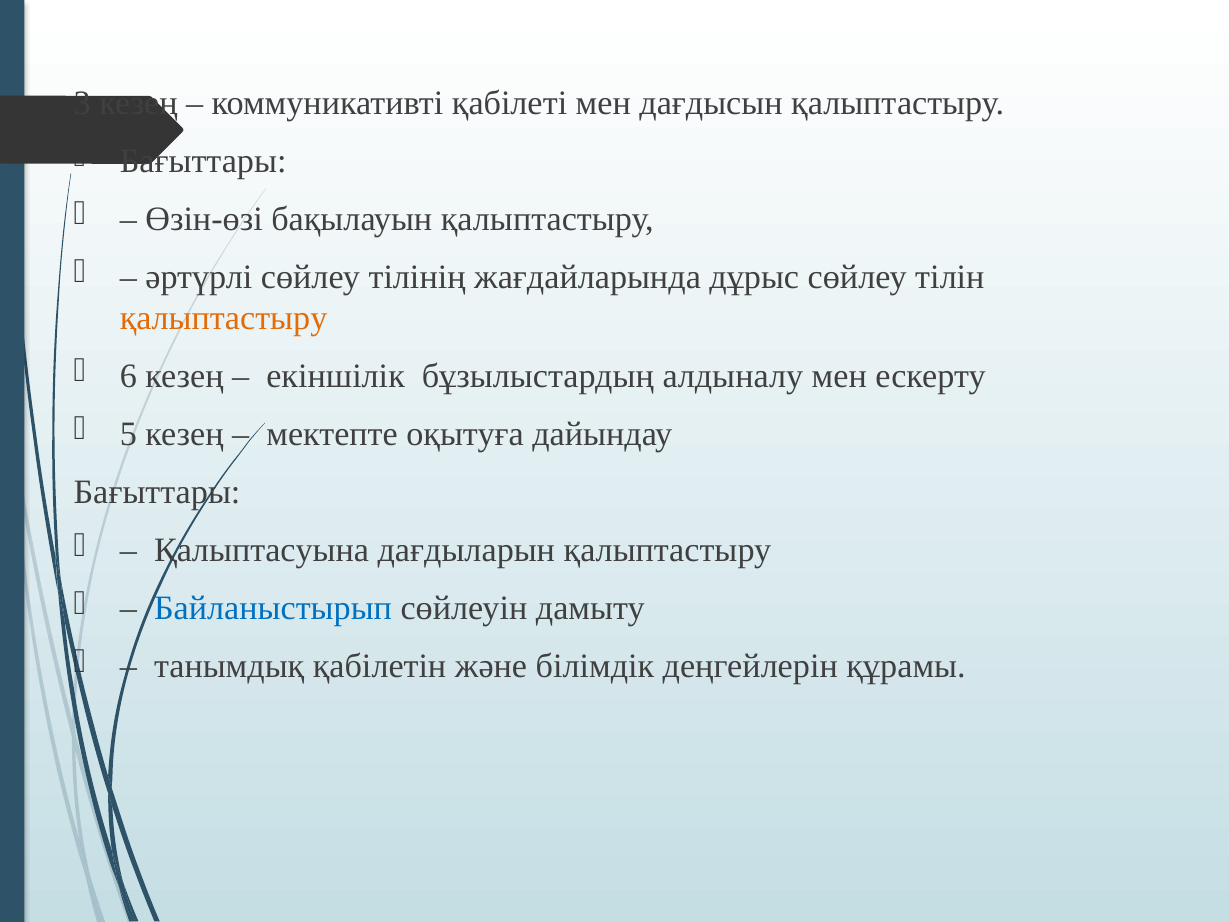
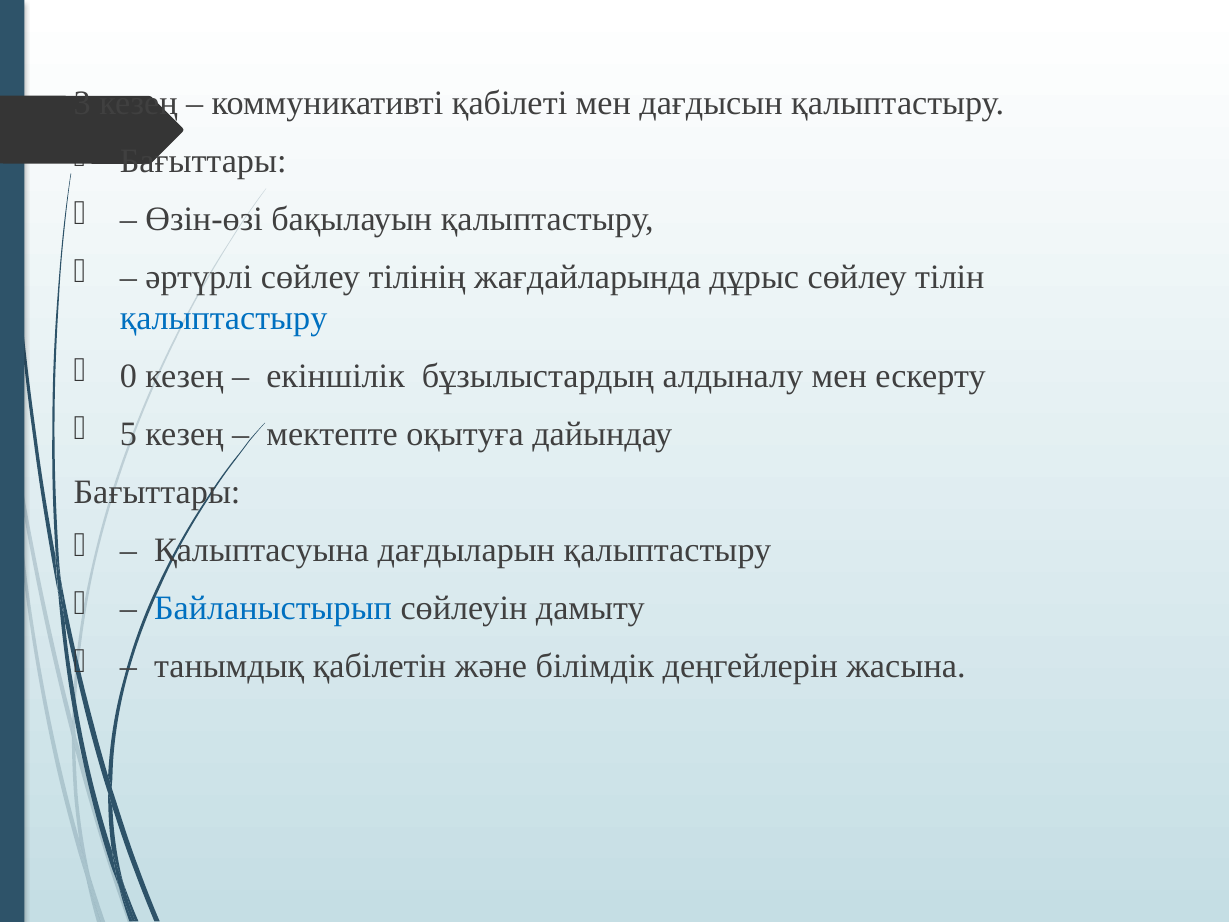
қалыптастыру at (224, 318) colour: orange -> blue
6: 6 -> 0
құрамы: құрамы -> жасына
